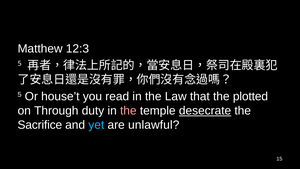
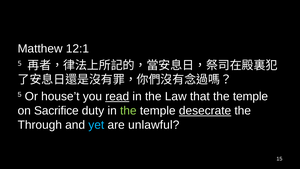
12:3: 12:3 -> 12:1
read underline: none -> present
that the plotted: plotted -> temple
Through: Through -> Sacrifice
the at (128, 111) colour: pink -> light green
Sacrifice: Sacrifice -> Through
